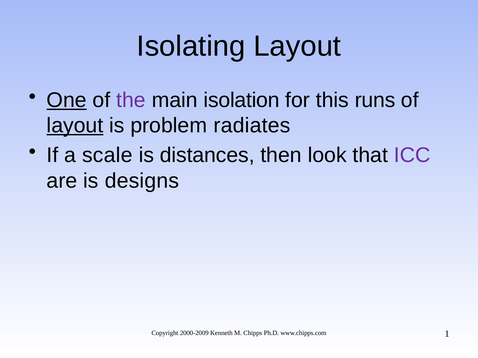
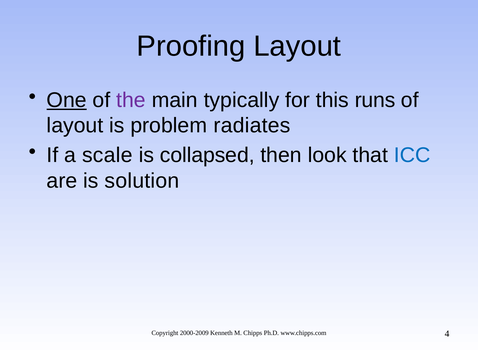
Isolating: Isolating -> Proofing
isolation: isolation -> typically
layout at (75, 126) underline: present -> none
distances: distances -> collapsed
ICC colour: purple -> blue
designs: designs -> solution
1: 1 -> 4
